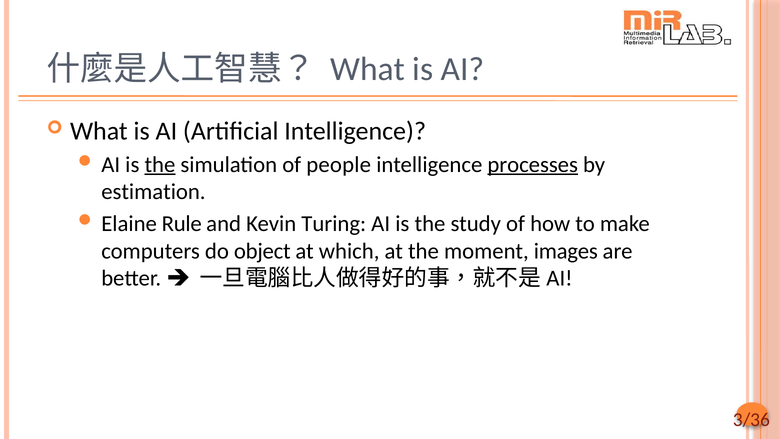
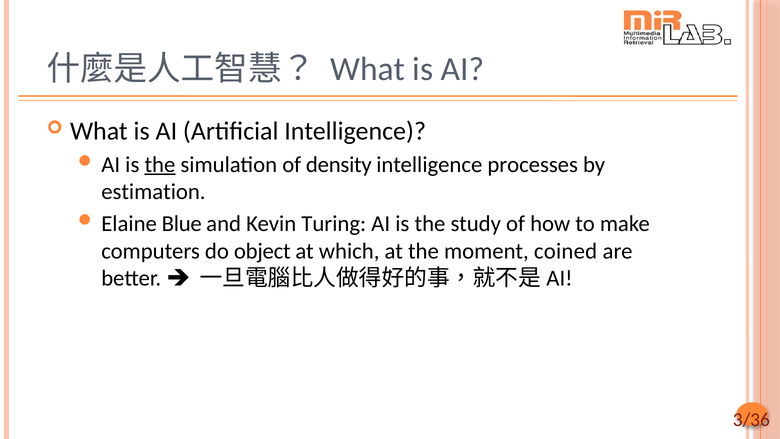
people: people -> density
processes underline: present -> none
Rule: Rule -> Blue
images: images -> coined
